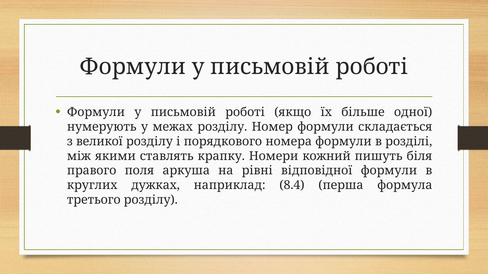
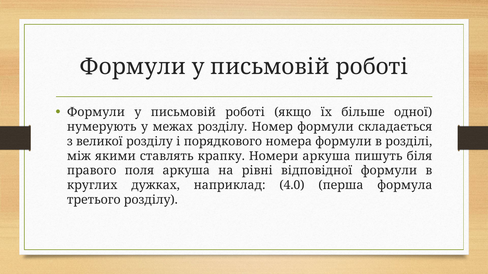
Номери кожний: кожний -> аркуша
8.4: 8.4 -> 4.0
